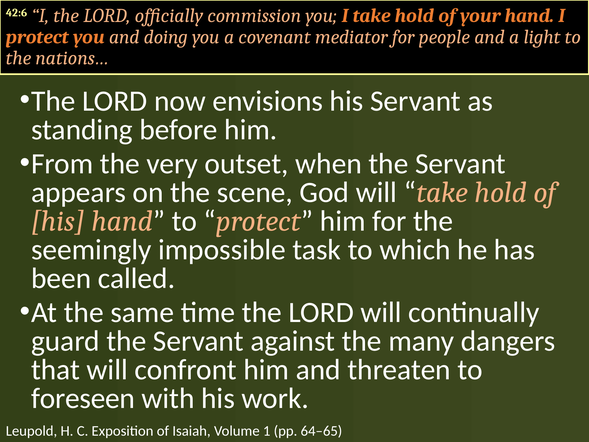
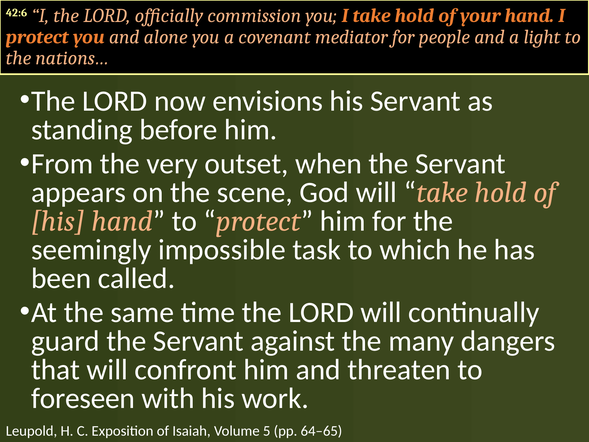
doing: doing -> alone
1: 1 -> 5
